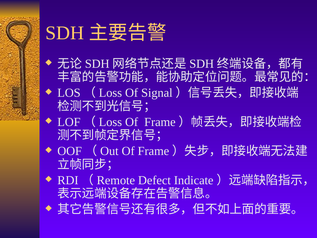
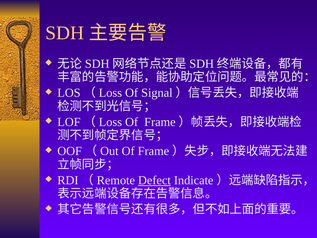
Defect underline: none -> present
